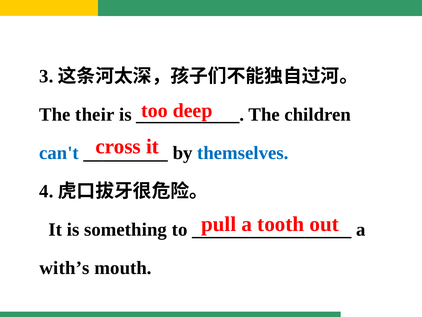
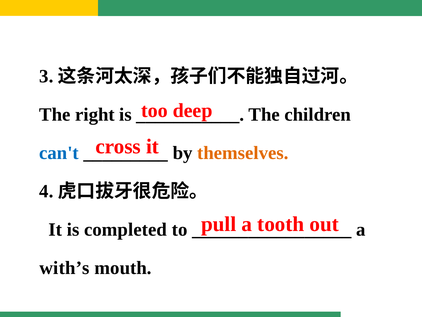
their: their -> right
themselves colour: blue -> orange
something: something -> completed
